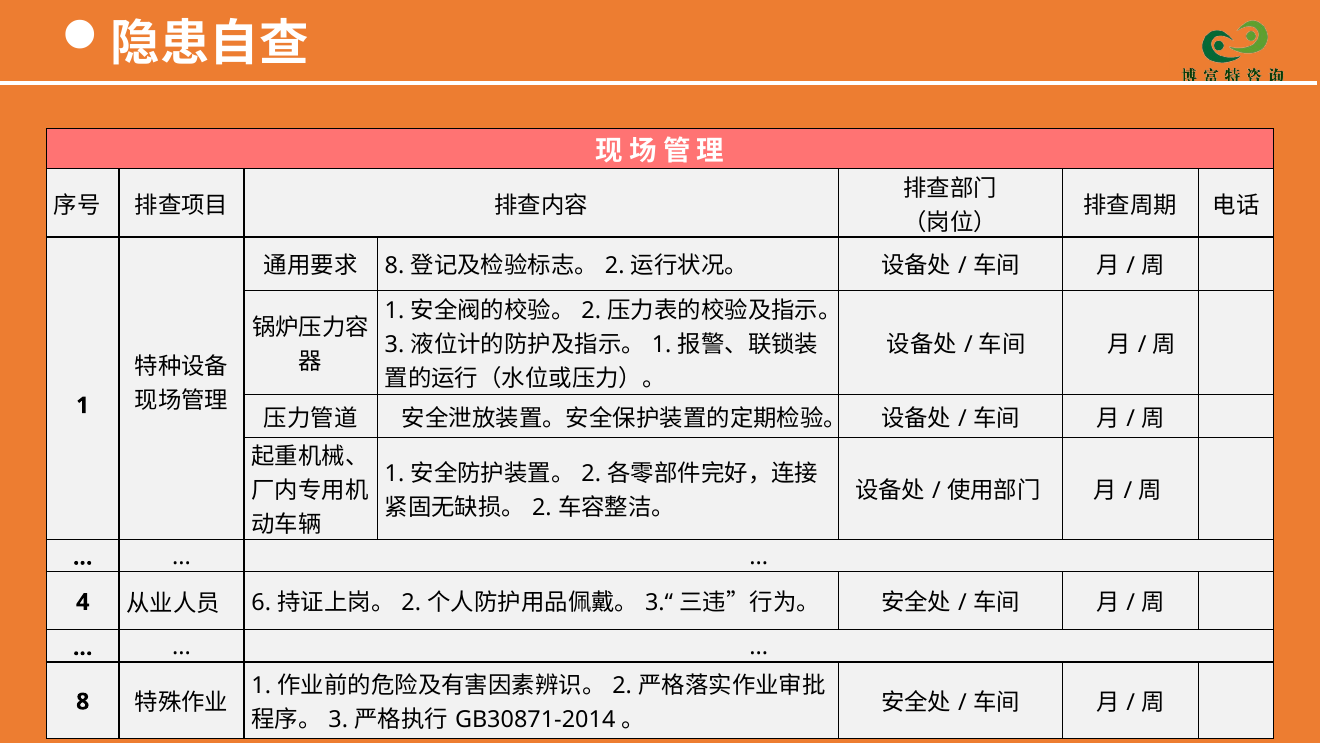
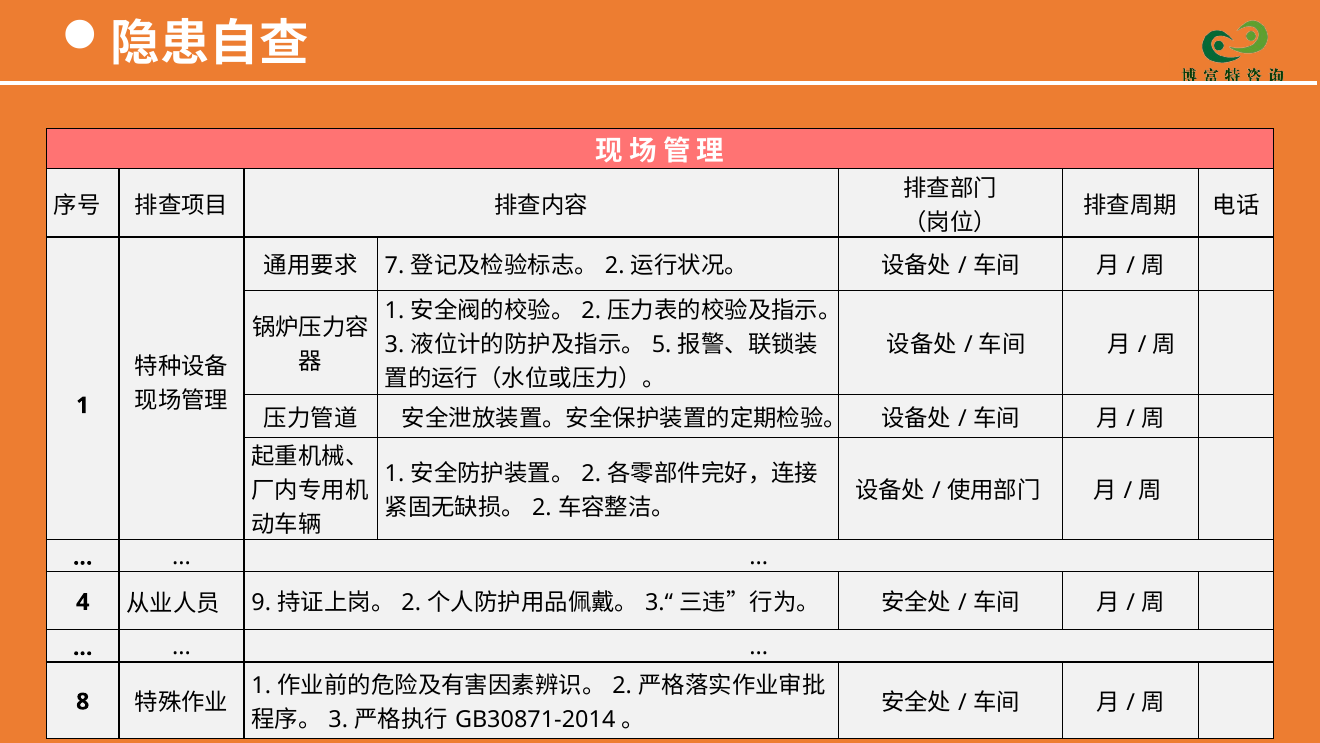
8 at (394, 266): 8 -> 7
1 at (662, 345): 1 -> 5
6: 6 -> 9
